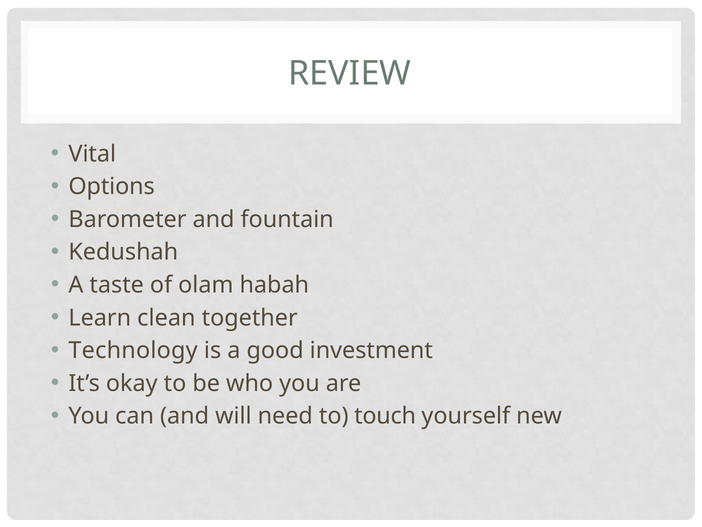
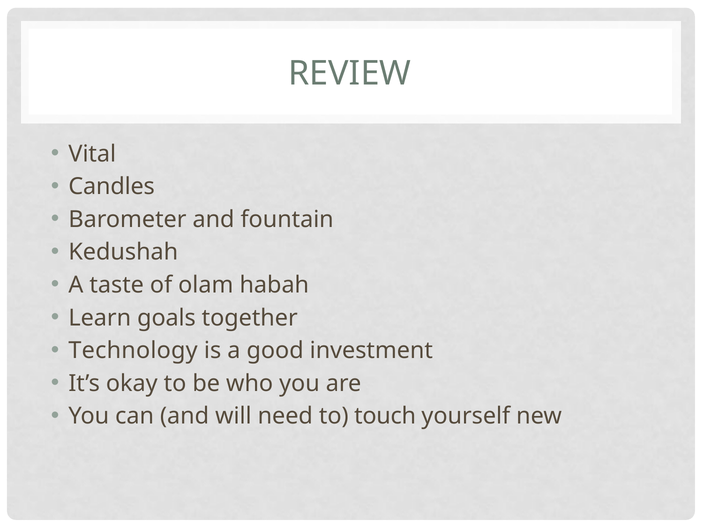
Options: Options -> Candles
clean: clean -> goals
